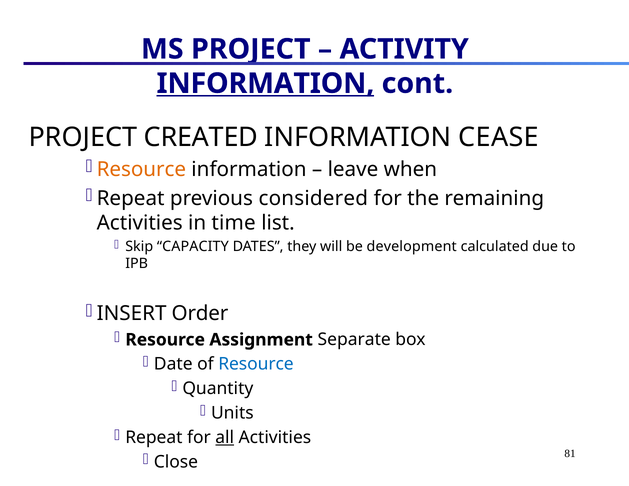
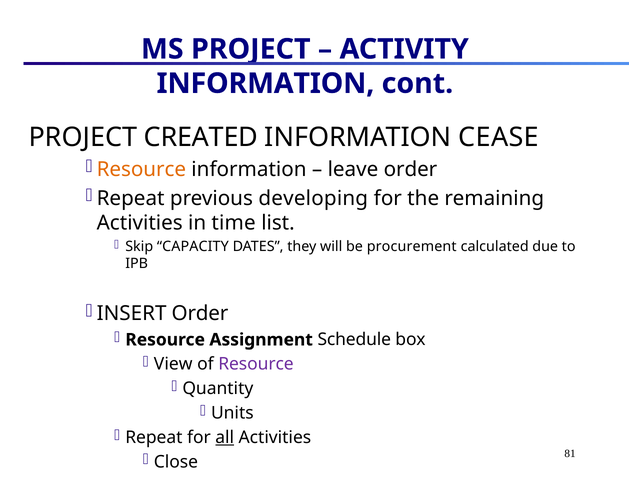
INFORMATION at (265, 83) underline: present -> none
leave when: when -> order
considered: considered -> developing
development: development -> procurement
Separate: Separate -> Schedule
Date: Date -> View
Resource at (256, 364) colour: blue -> purple
